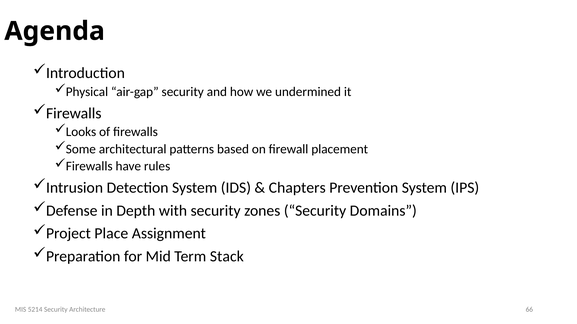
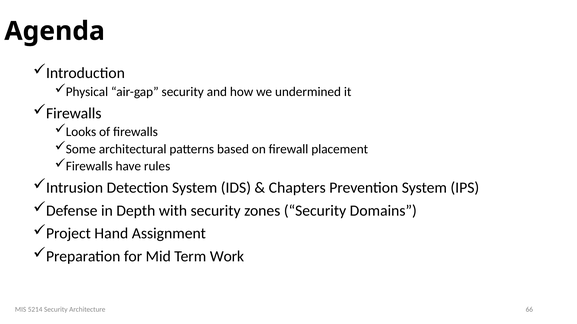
Place: Place -> Hand
Stack: Stack -> Work
